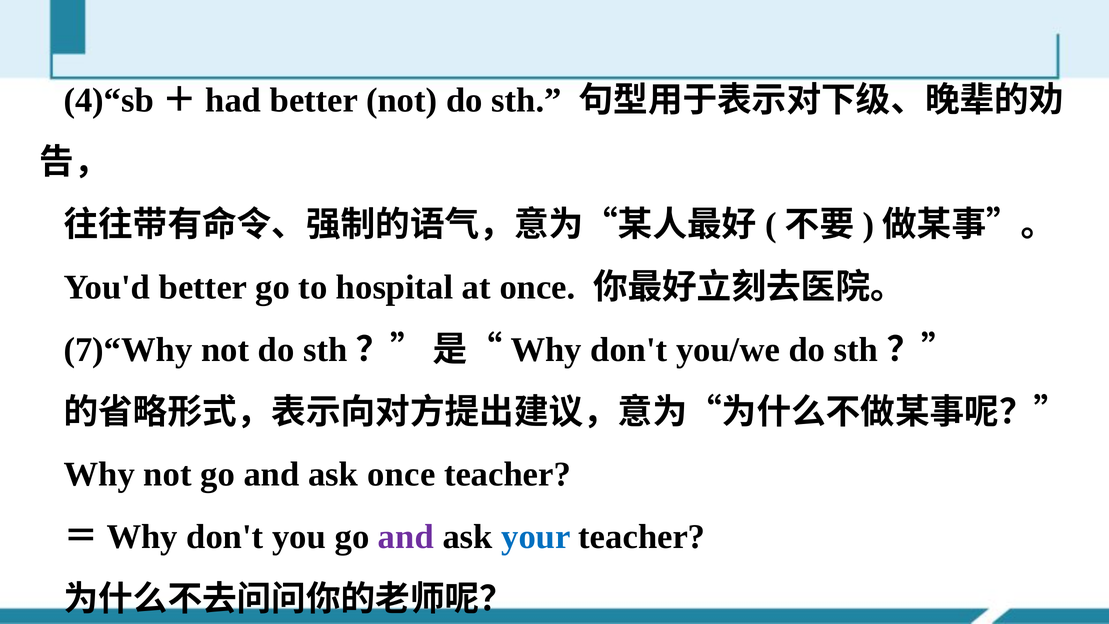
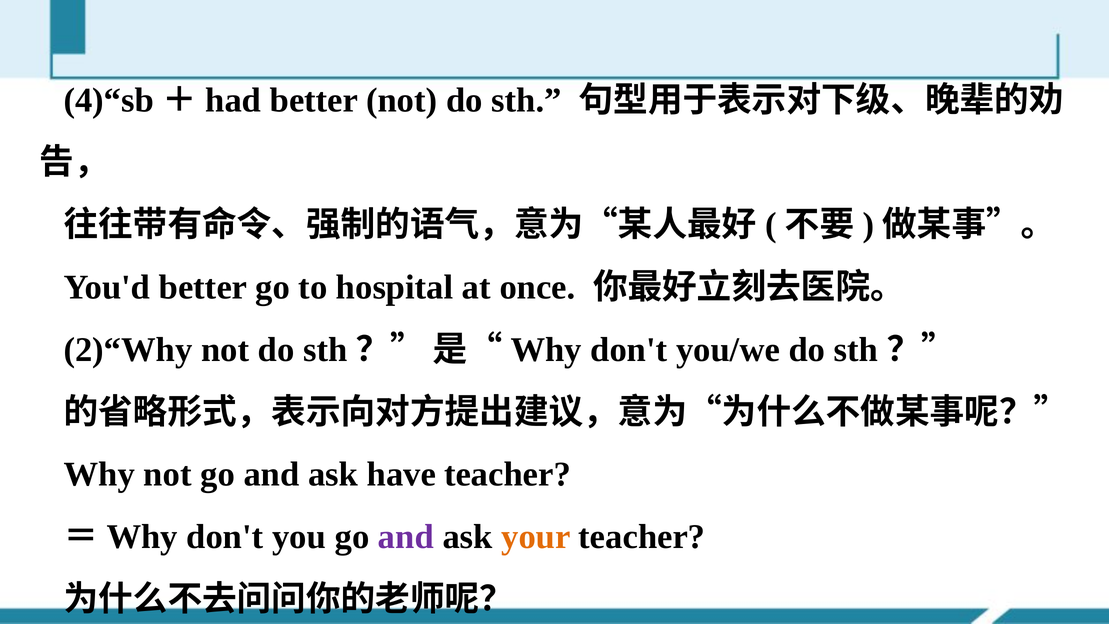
7)“Why: 7)“Why -> 2)“Why
ask once: once -> have
your colour: blue -> orange
